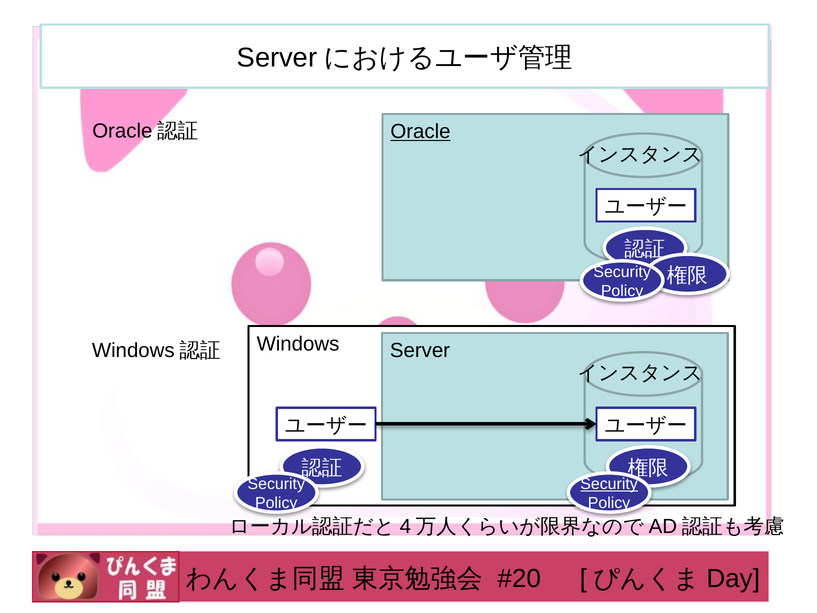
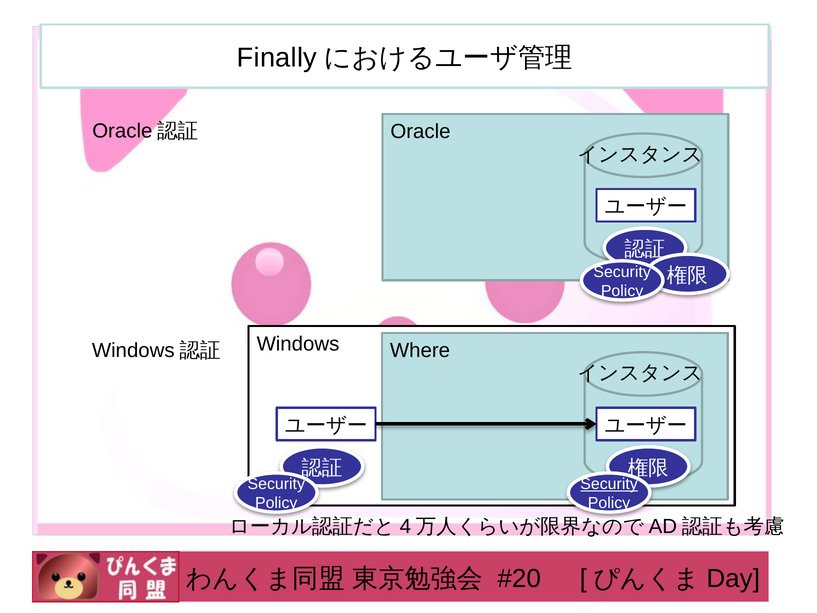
Server at (277, 58): Server -> Finally
Oracle underline: present -> none
Server at (420, 351): Server -> Where
